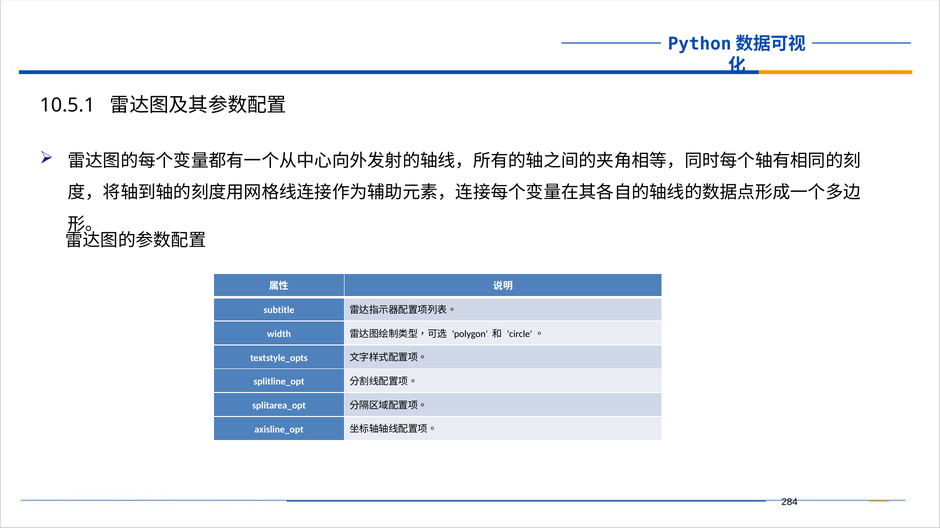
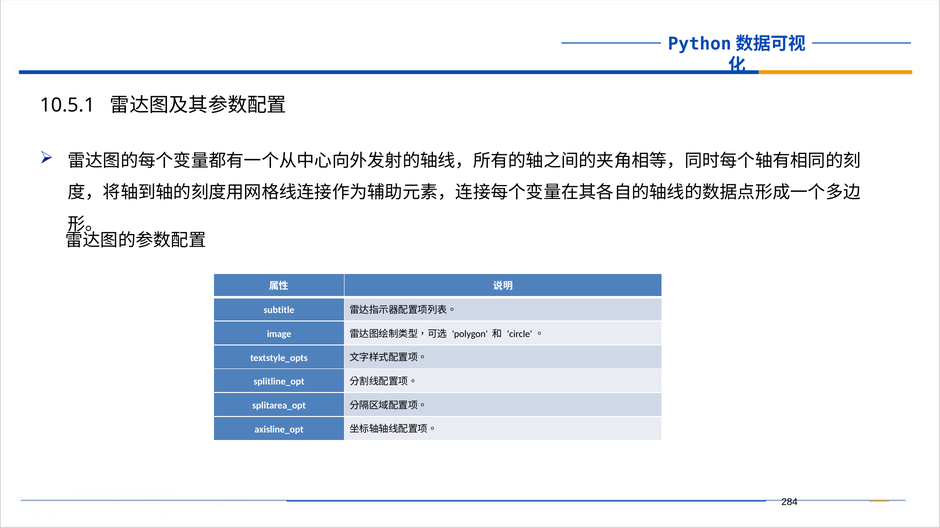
width: width -> image
